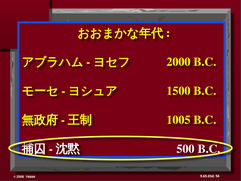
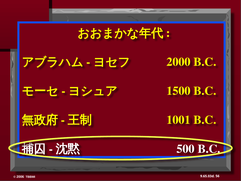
1005: 1005 -> 1001
